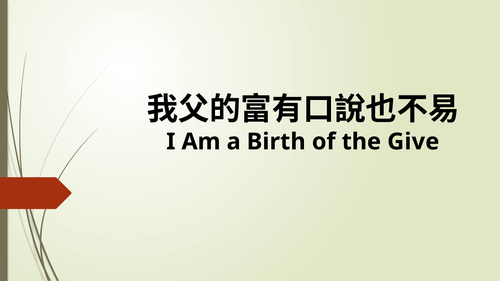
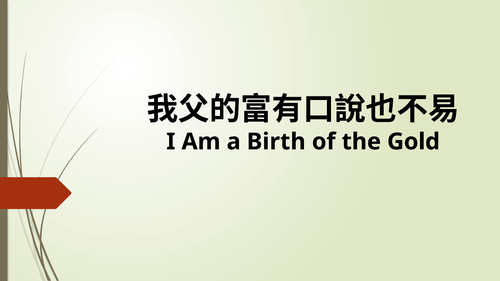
Give: Give -> Gold
